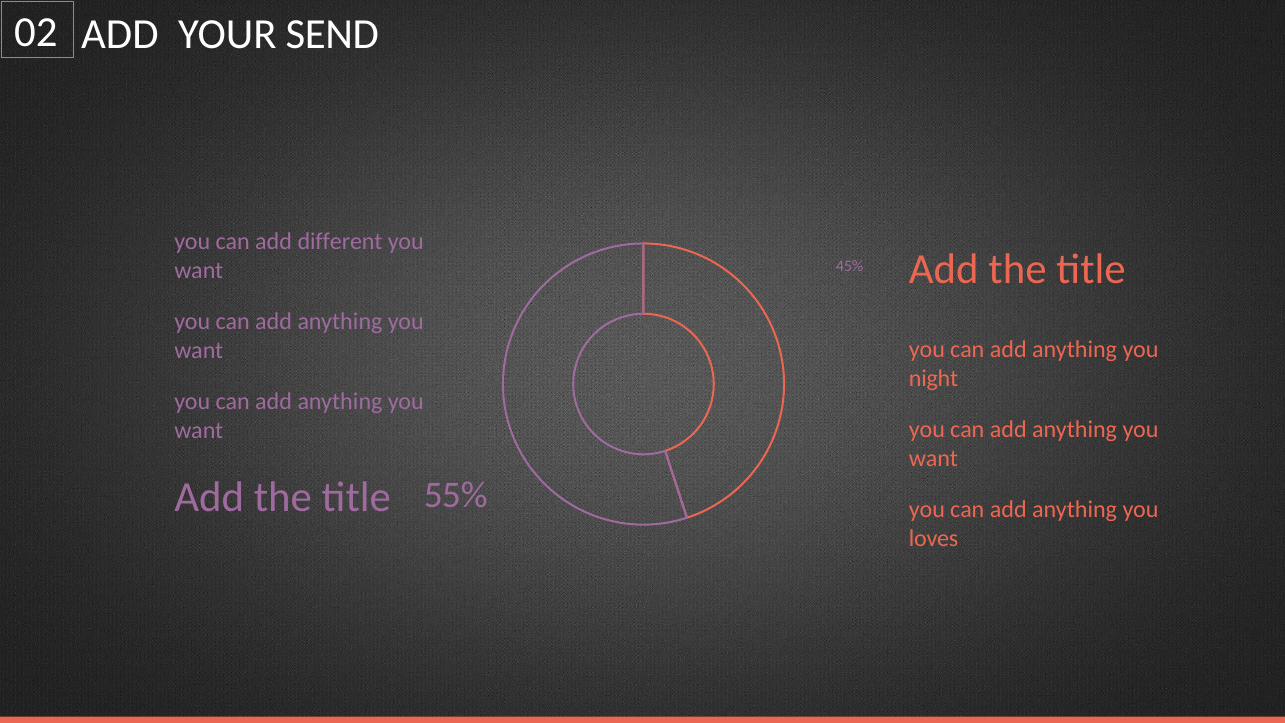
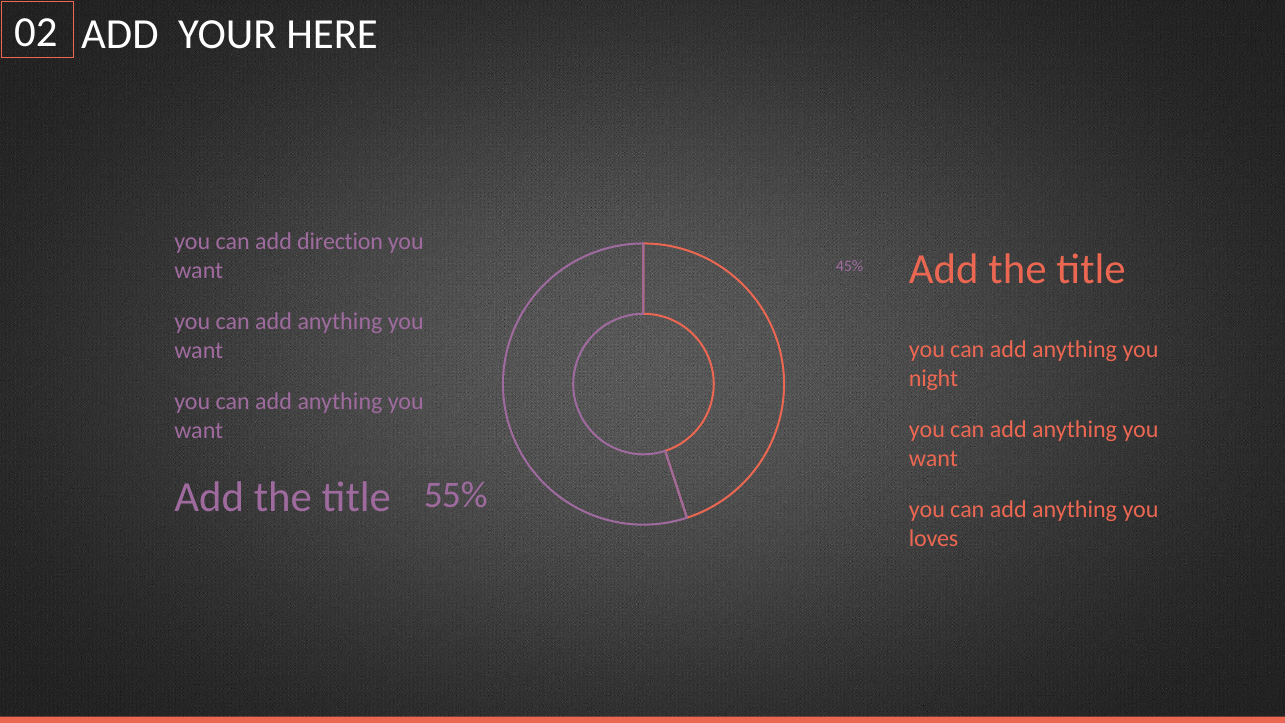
SEND: SEND -> HERE
different: different -> direction
